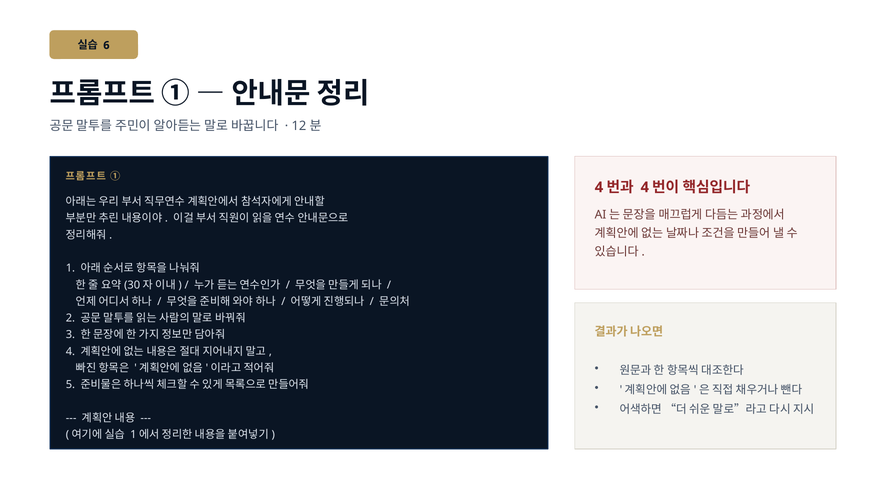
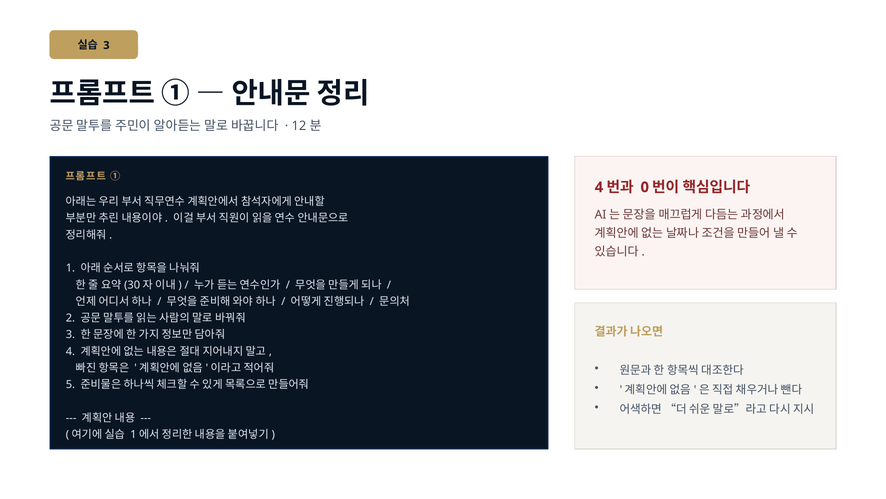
6 at (106, 45): 6 -> 3
4 at (645, 187): 4 -> 0
